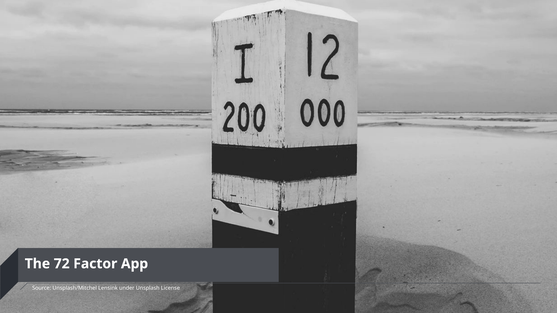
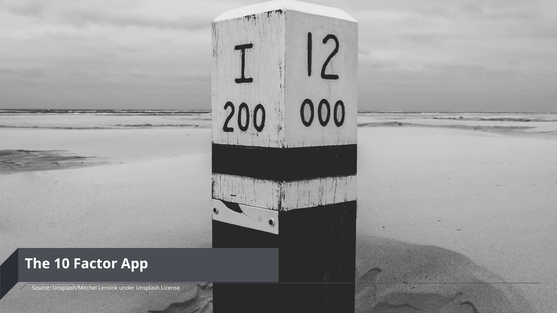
72: 72 -> 10
